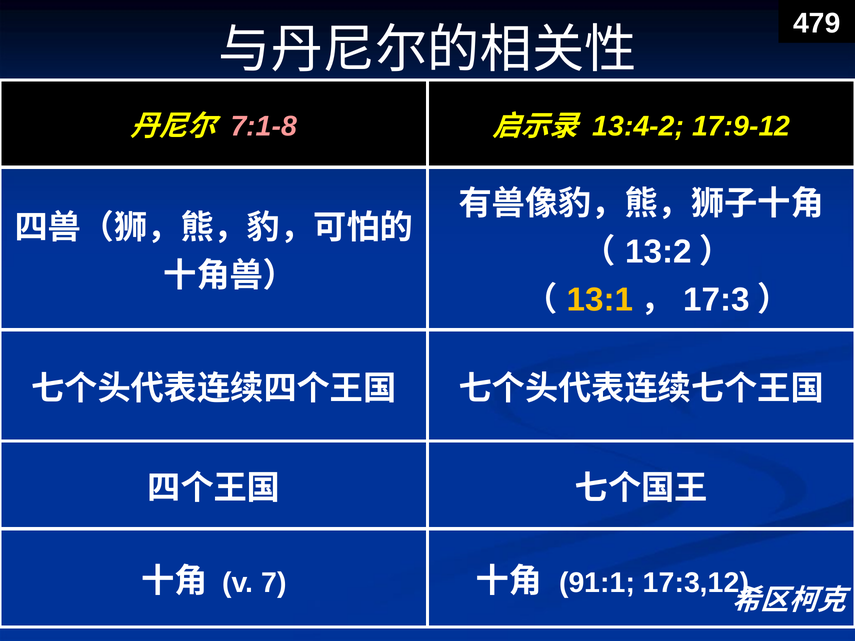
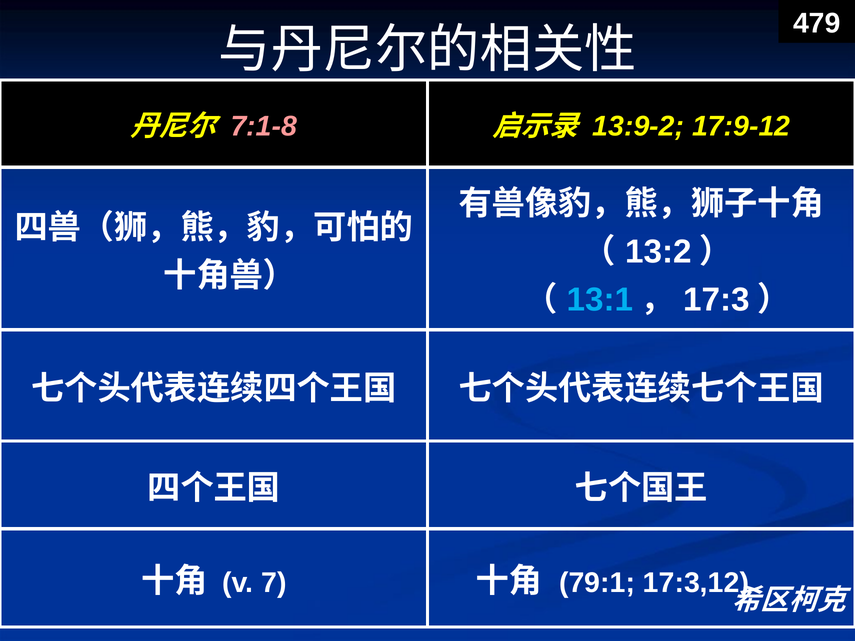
13:4-2: 13:4-2 -> 13:9-2
13:1 colour: yellow -> light blue
91:1: 91:1 -> 79:1
